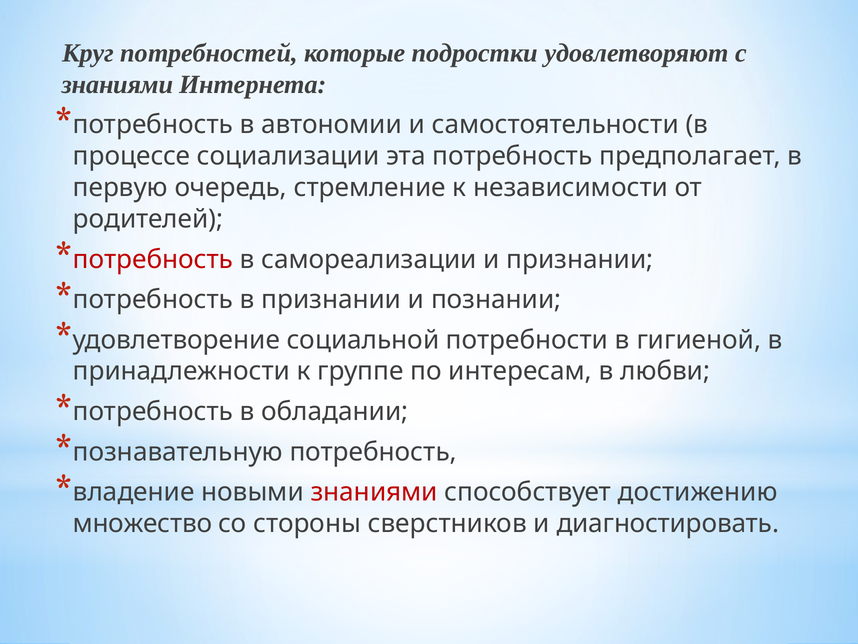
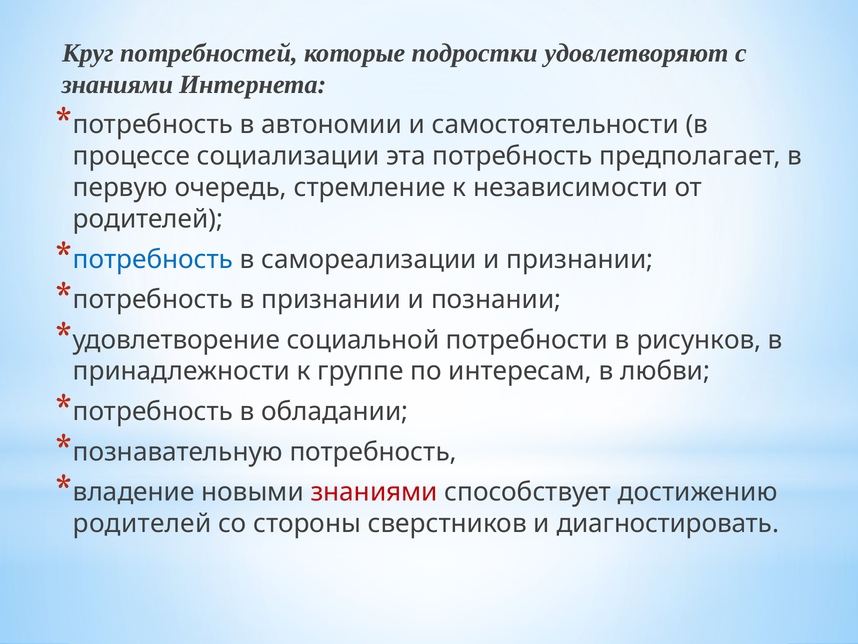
потребность at (153, 259) colour: red -> blue
гигиеной: гигиеной -> рисунков
множество at (142, 523): множество -> родителей
